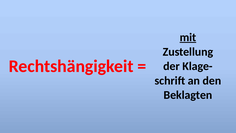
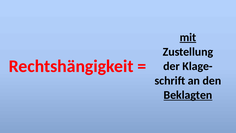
Beklagten underline: none -> present
